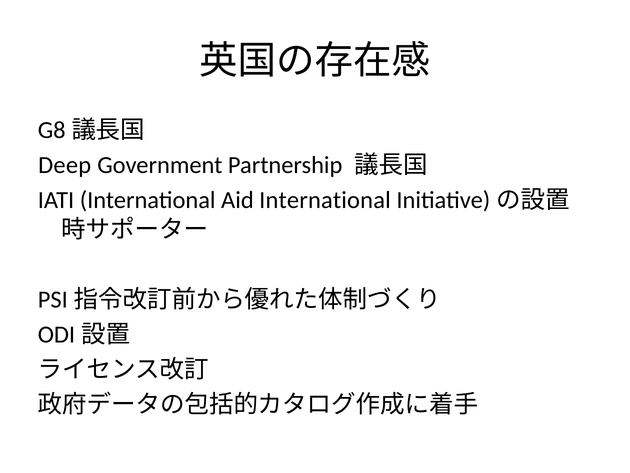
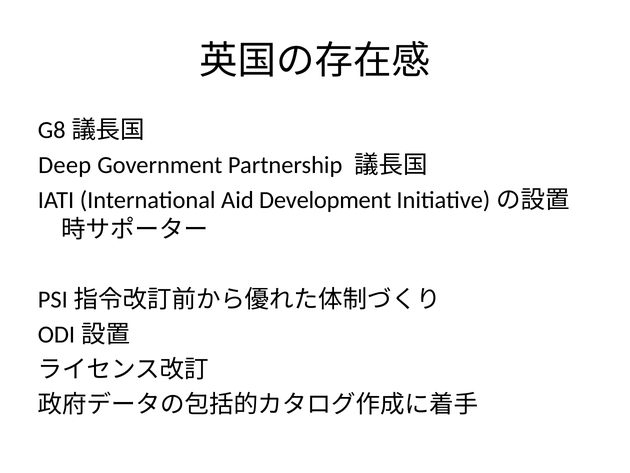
Aid International: International -> Development
